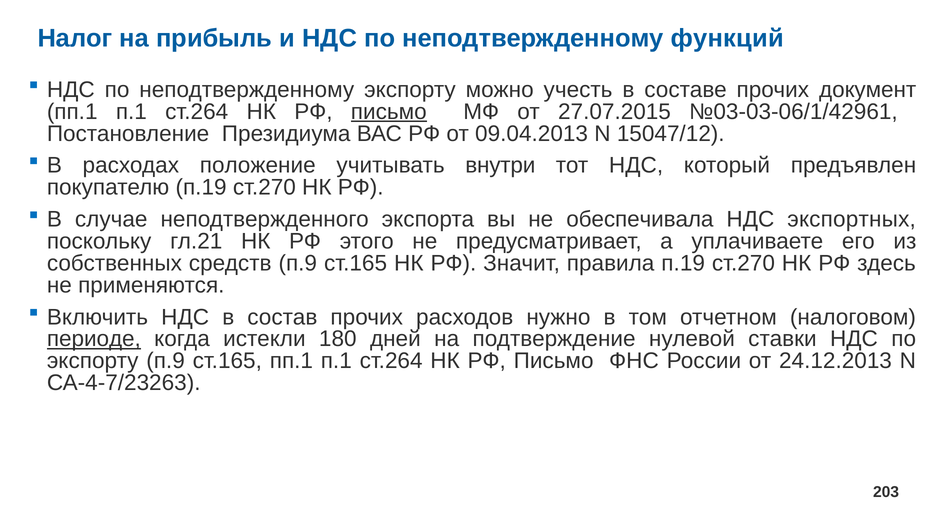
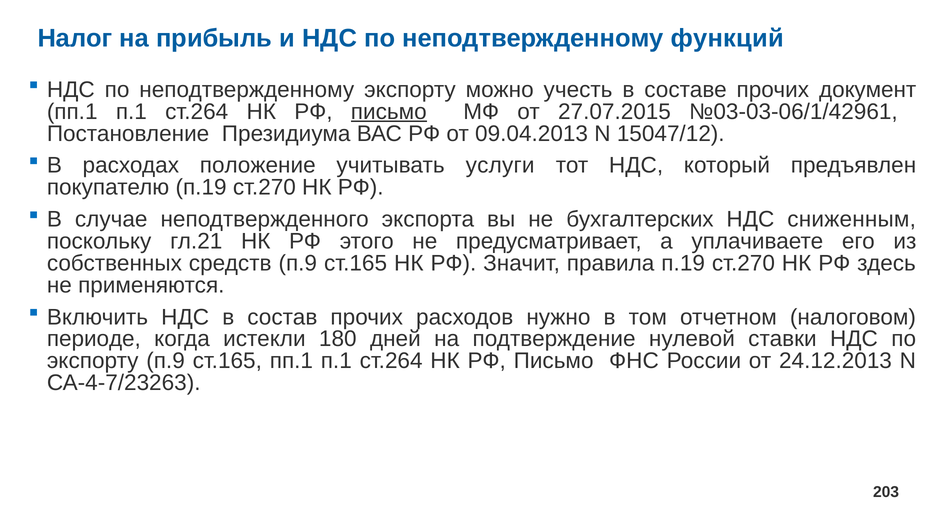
внутри: внутри -> услуги
обеспечивала: обеспечивала -> бухгалтерских
экспортных: экспортных -> сниженным
периоде underline: present -> none
